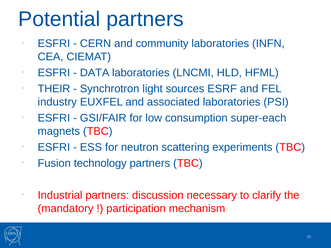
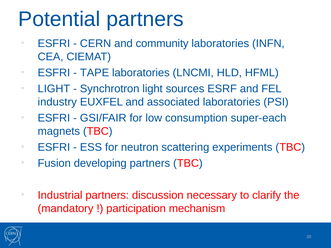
DATA: DATA -> TAPE
THEIR at (54, 89): THEIR -> LIGHT
technology: technology -> developing
